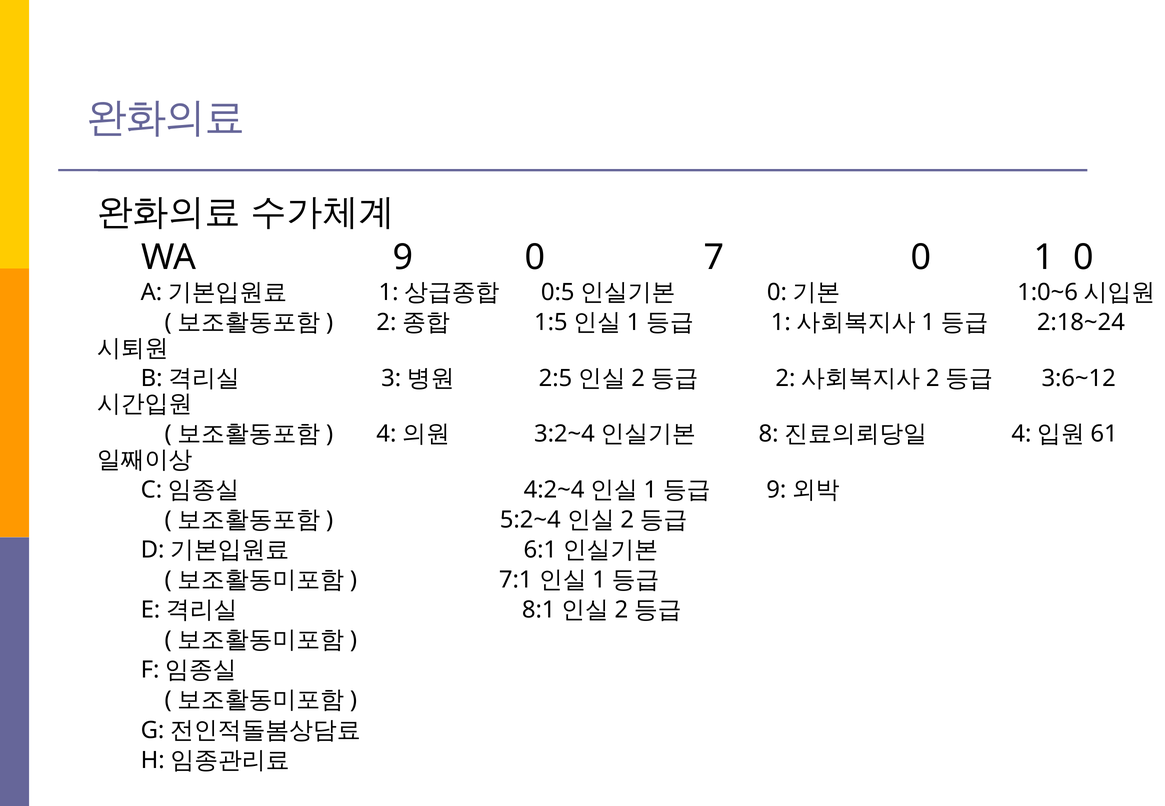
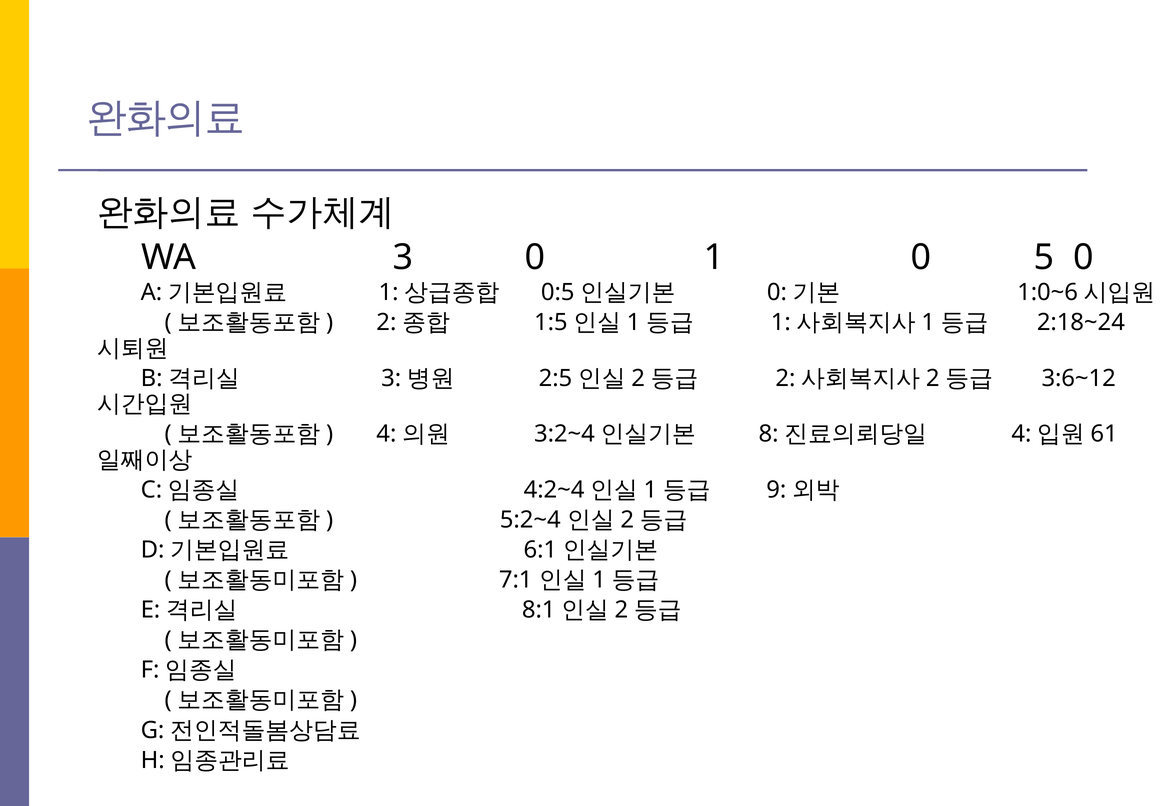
9: 9 -> 3
7: 7 -> 1
1: 1 -> 5
